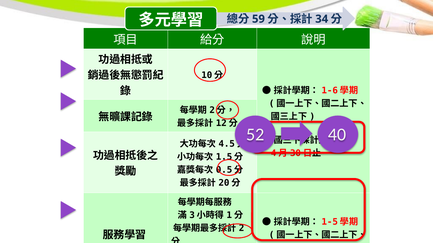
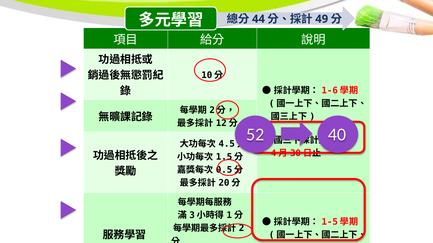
59: 59 -> 44
34: 34 -> 49
